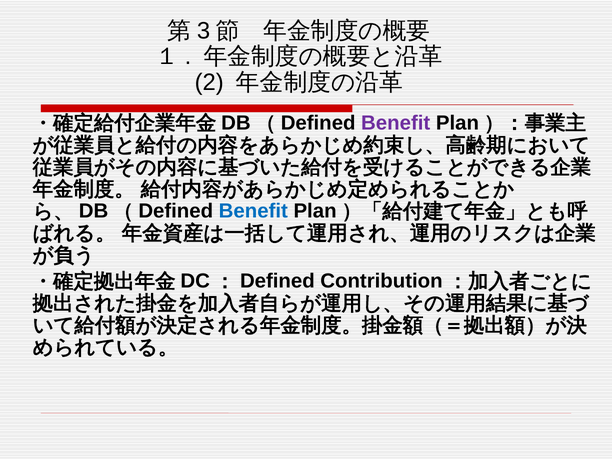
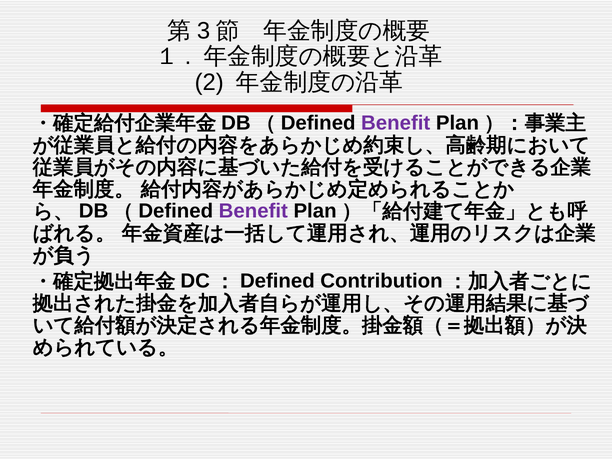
Benefit at (253, 211) colour: blue -> purple
